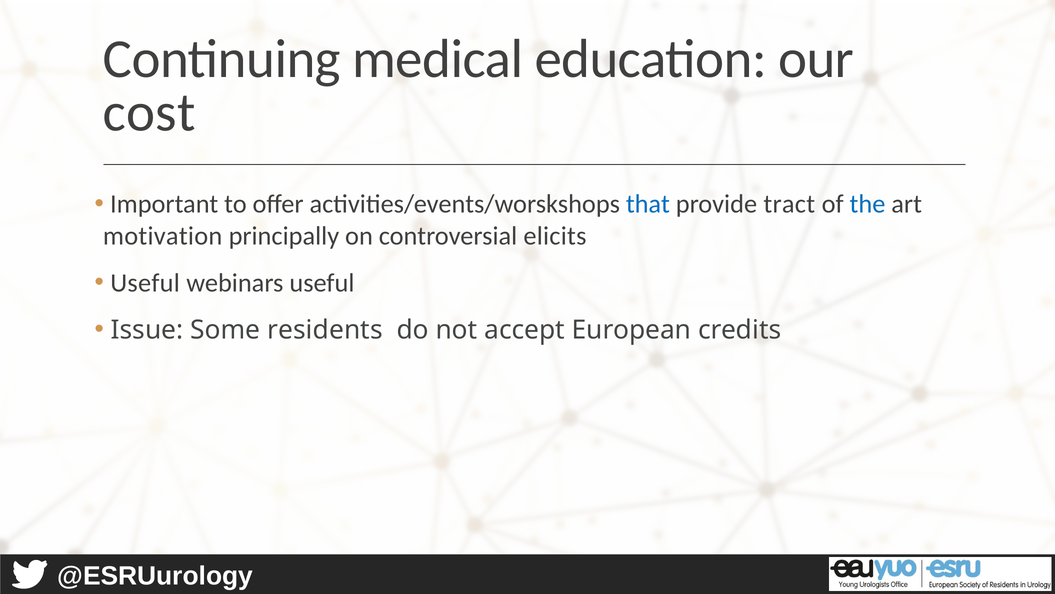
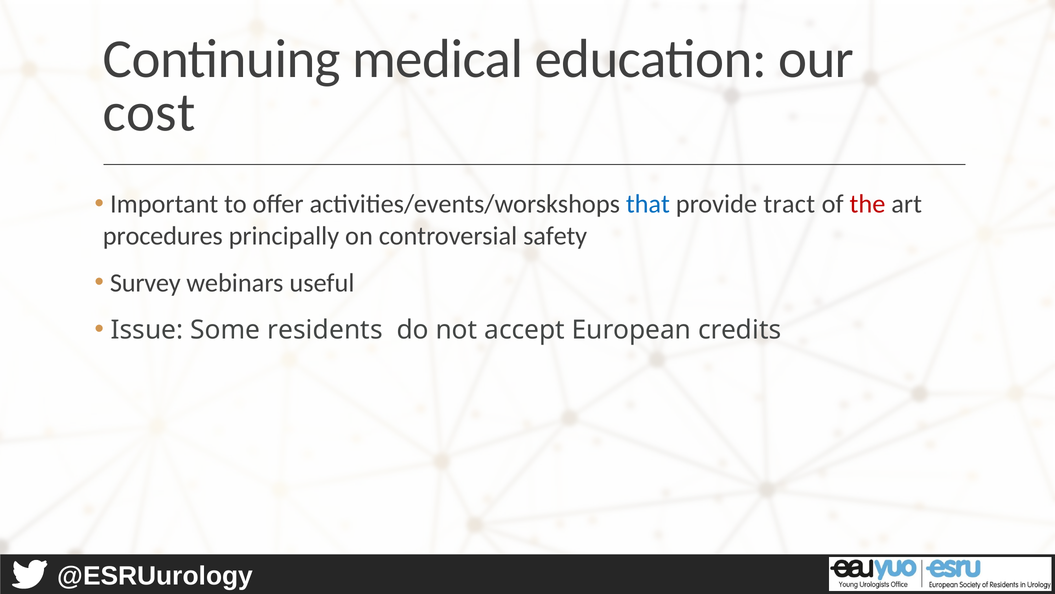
the colour: blue -> red
motivation: motivation -> procedures
elicits: elicits -> safety
Useful at (145, 283): Useful -> Survey
